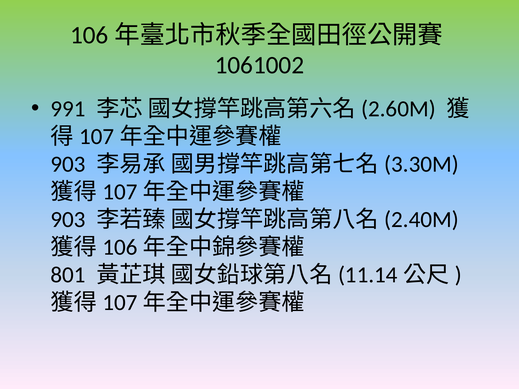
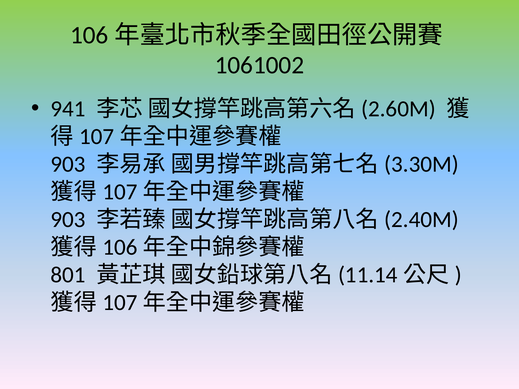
991: 991 -> 941
